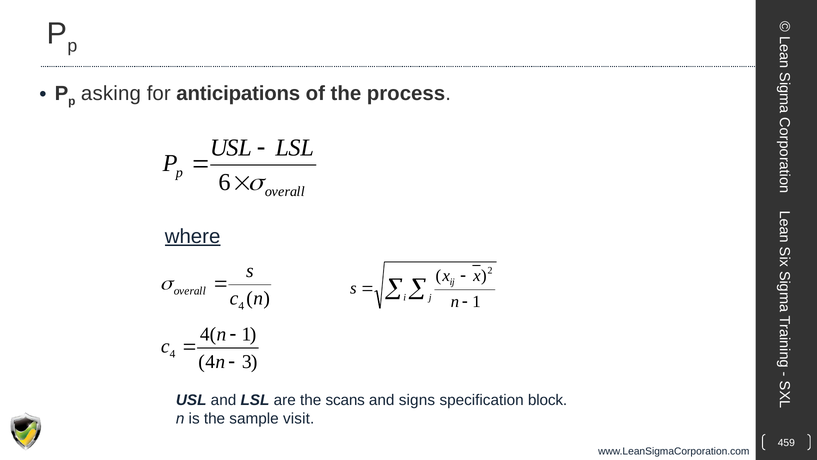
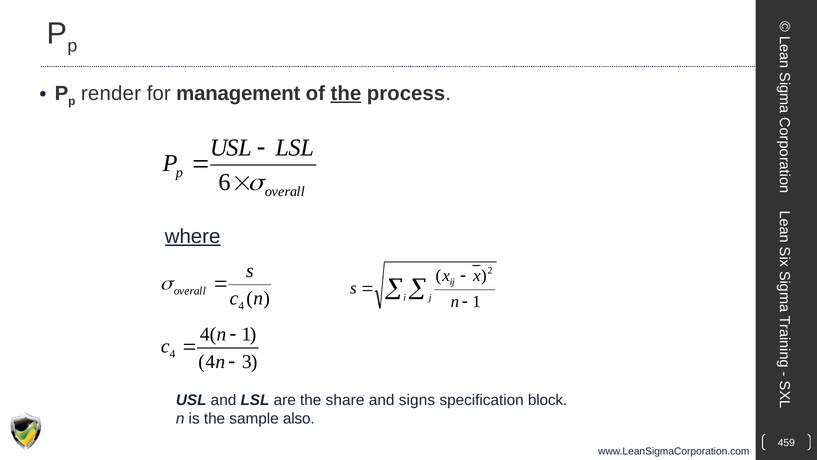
asking: asking -> render
anticipations: anticipations -> management
the at (346, 93) underline: none -> present
scans: scans -> share
visit: visit -> also
